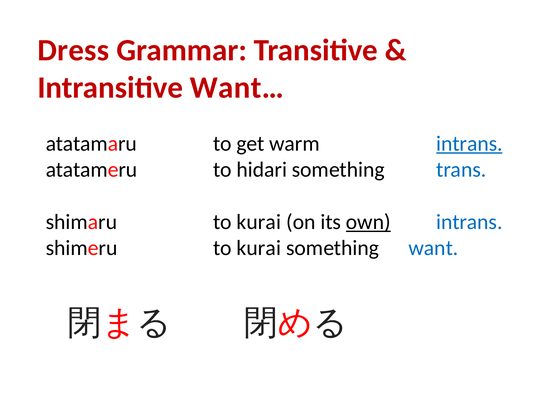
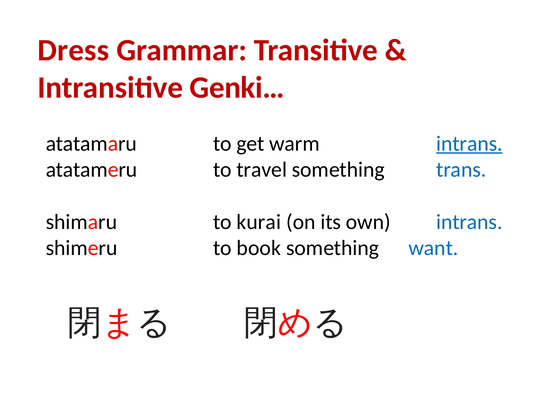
Want…: Want… -> Genki…
hidari: hidari -> travel
own underline: present -> none
shimeru to kurai: kurai -> book
